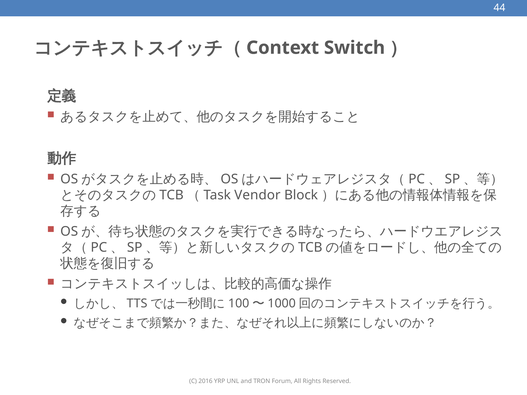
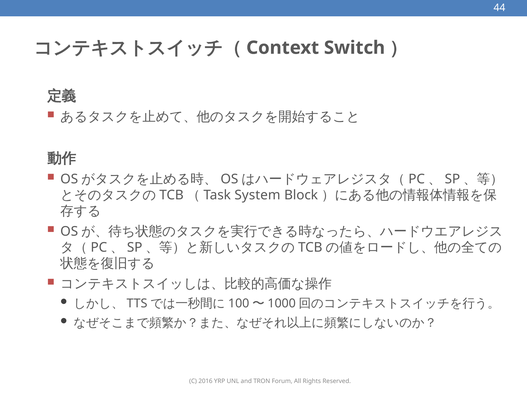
Vendor: Vendor -> System
